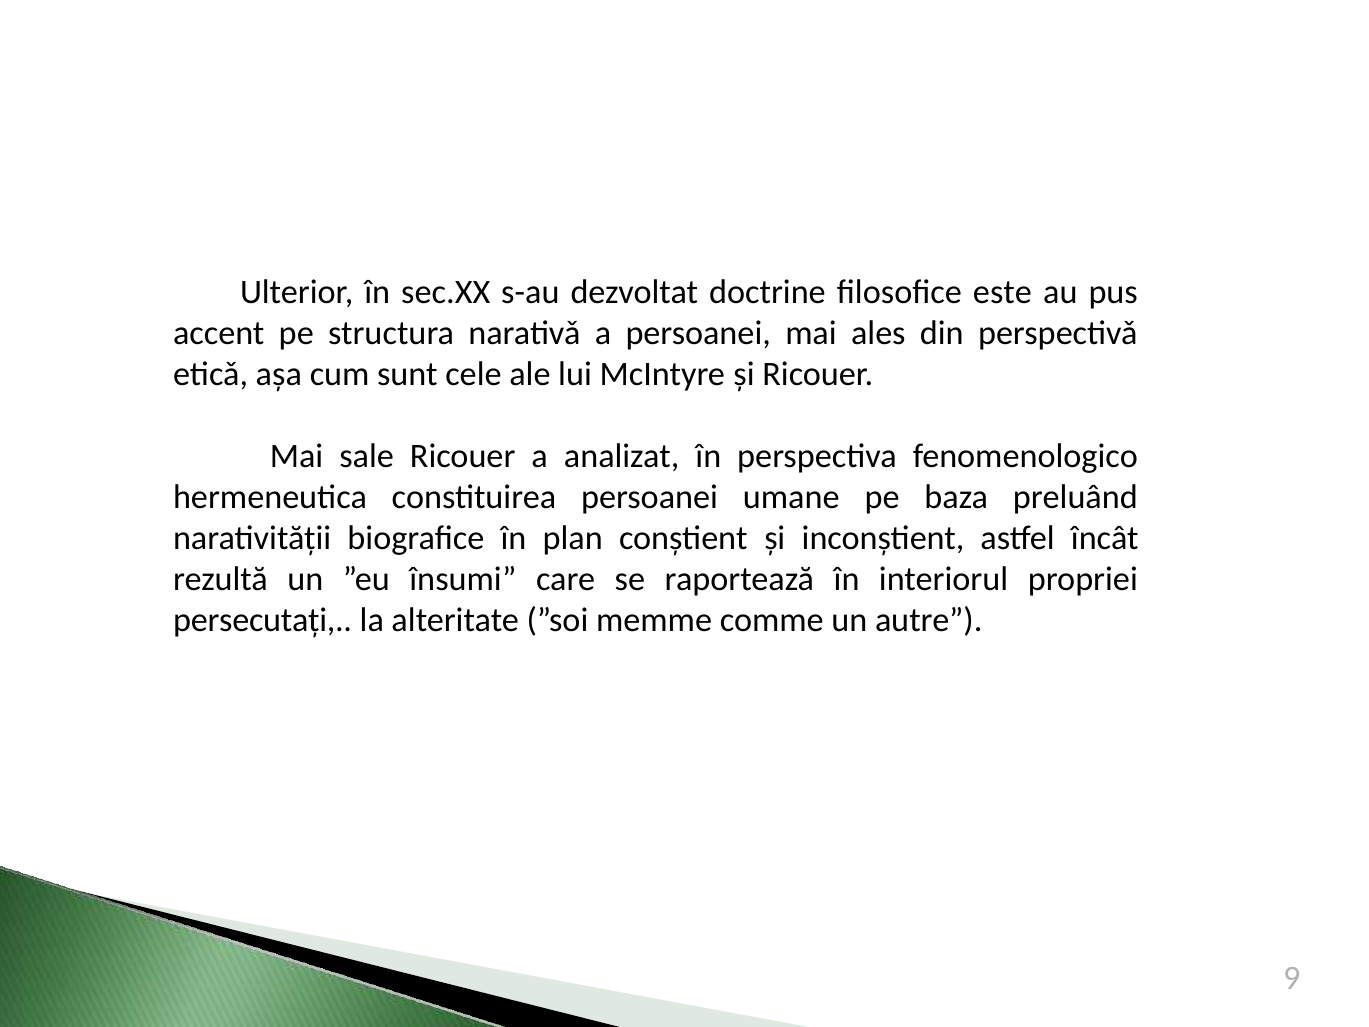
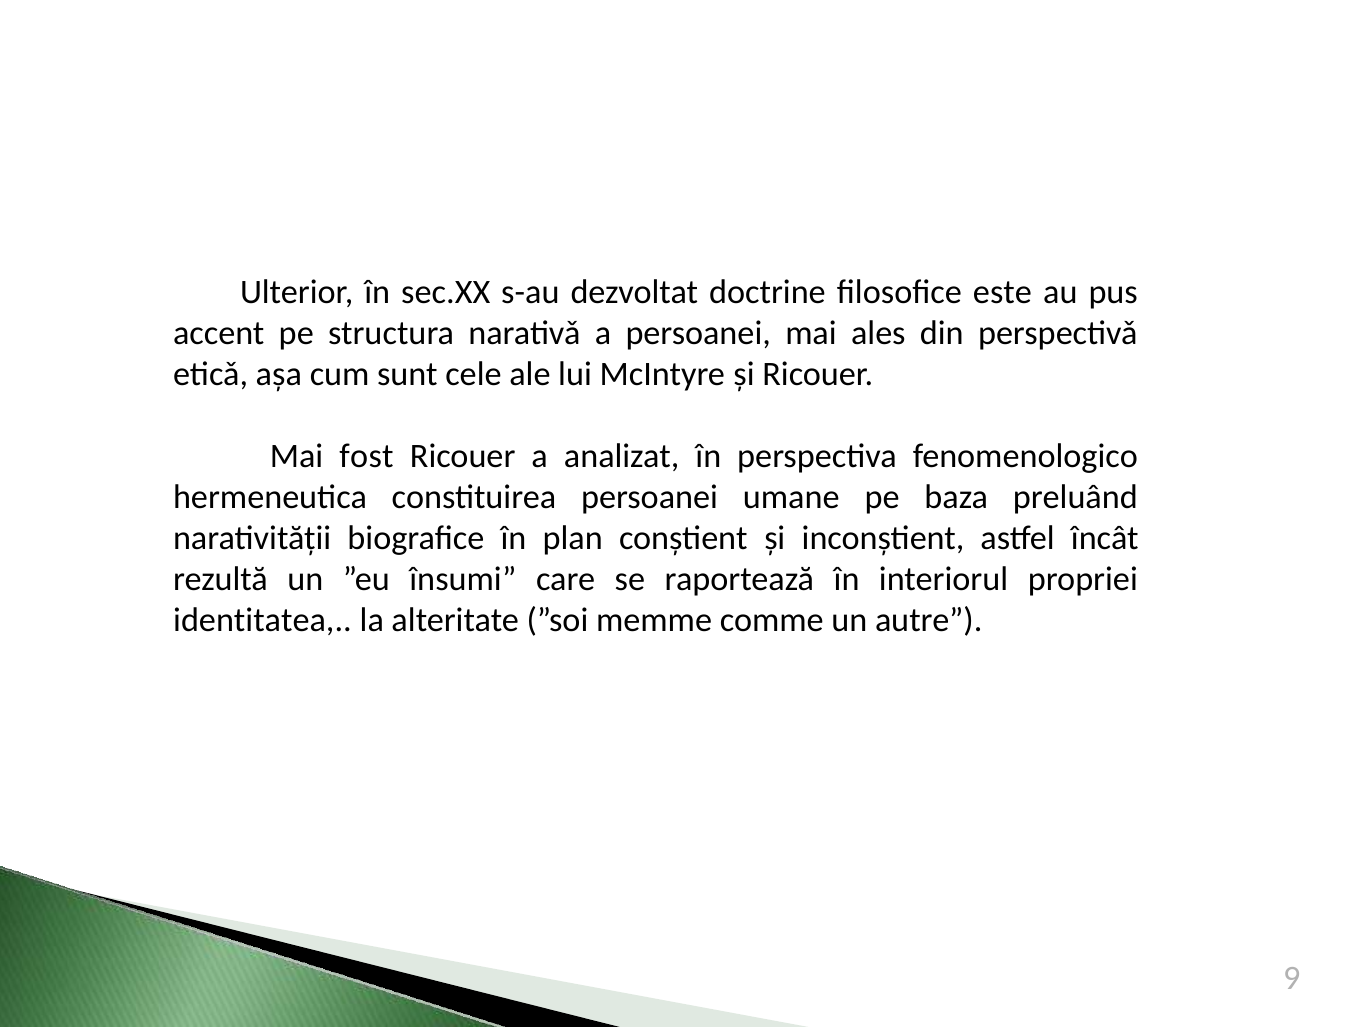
sale: sale -> fost
persecutați: persecutați -> identitatea
